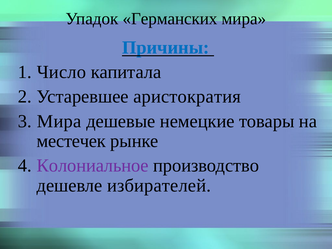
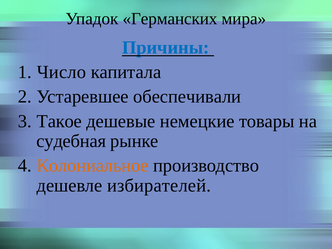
аристократия: аристократия -> обеспечивали
Мира at (59, 121): Мира -> Такое
местечек: местечек -> судебная
Колониальное colour: purple -> orange
